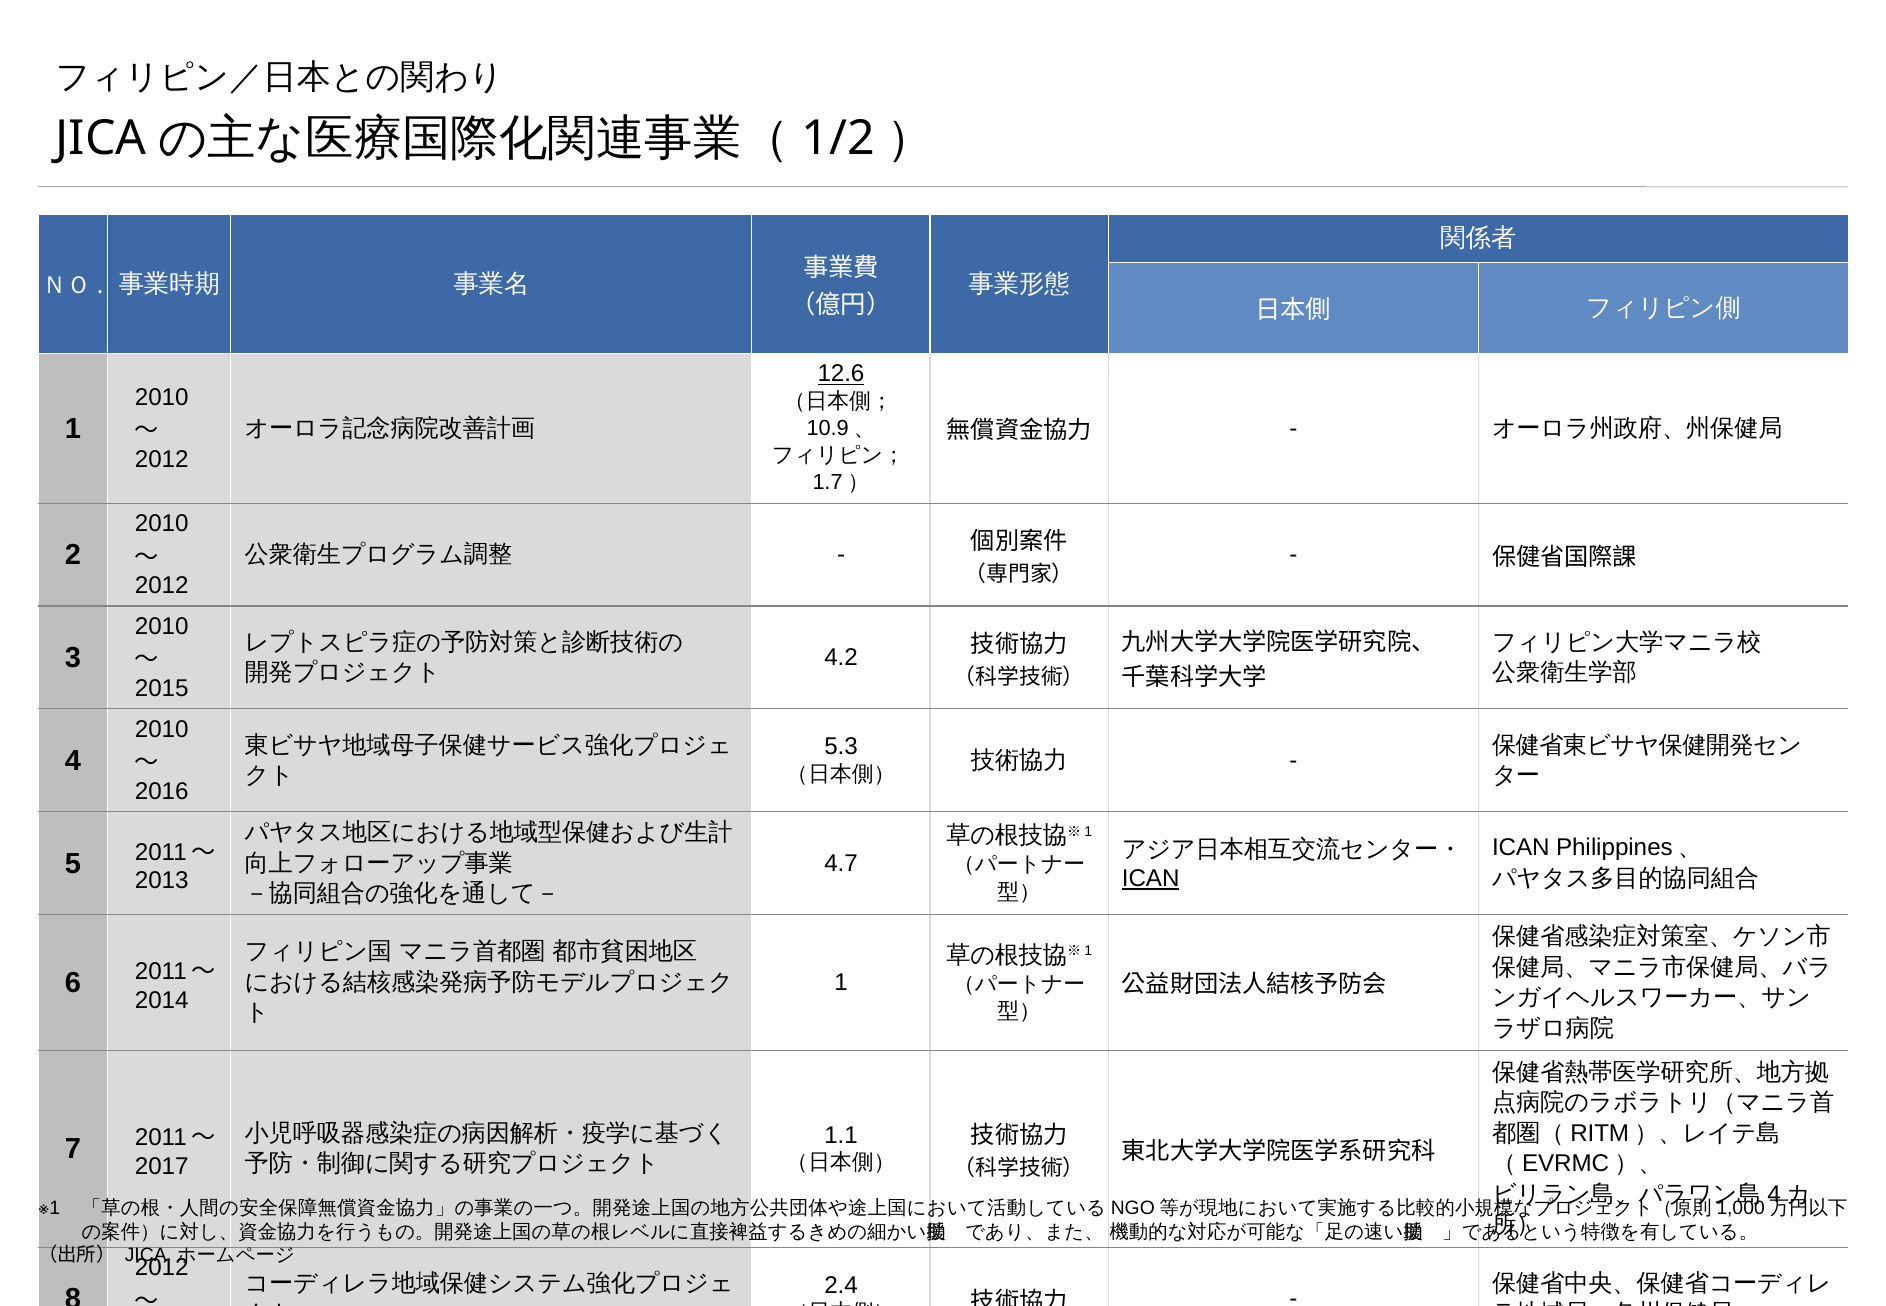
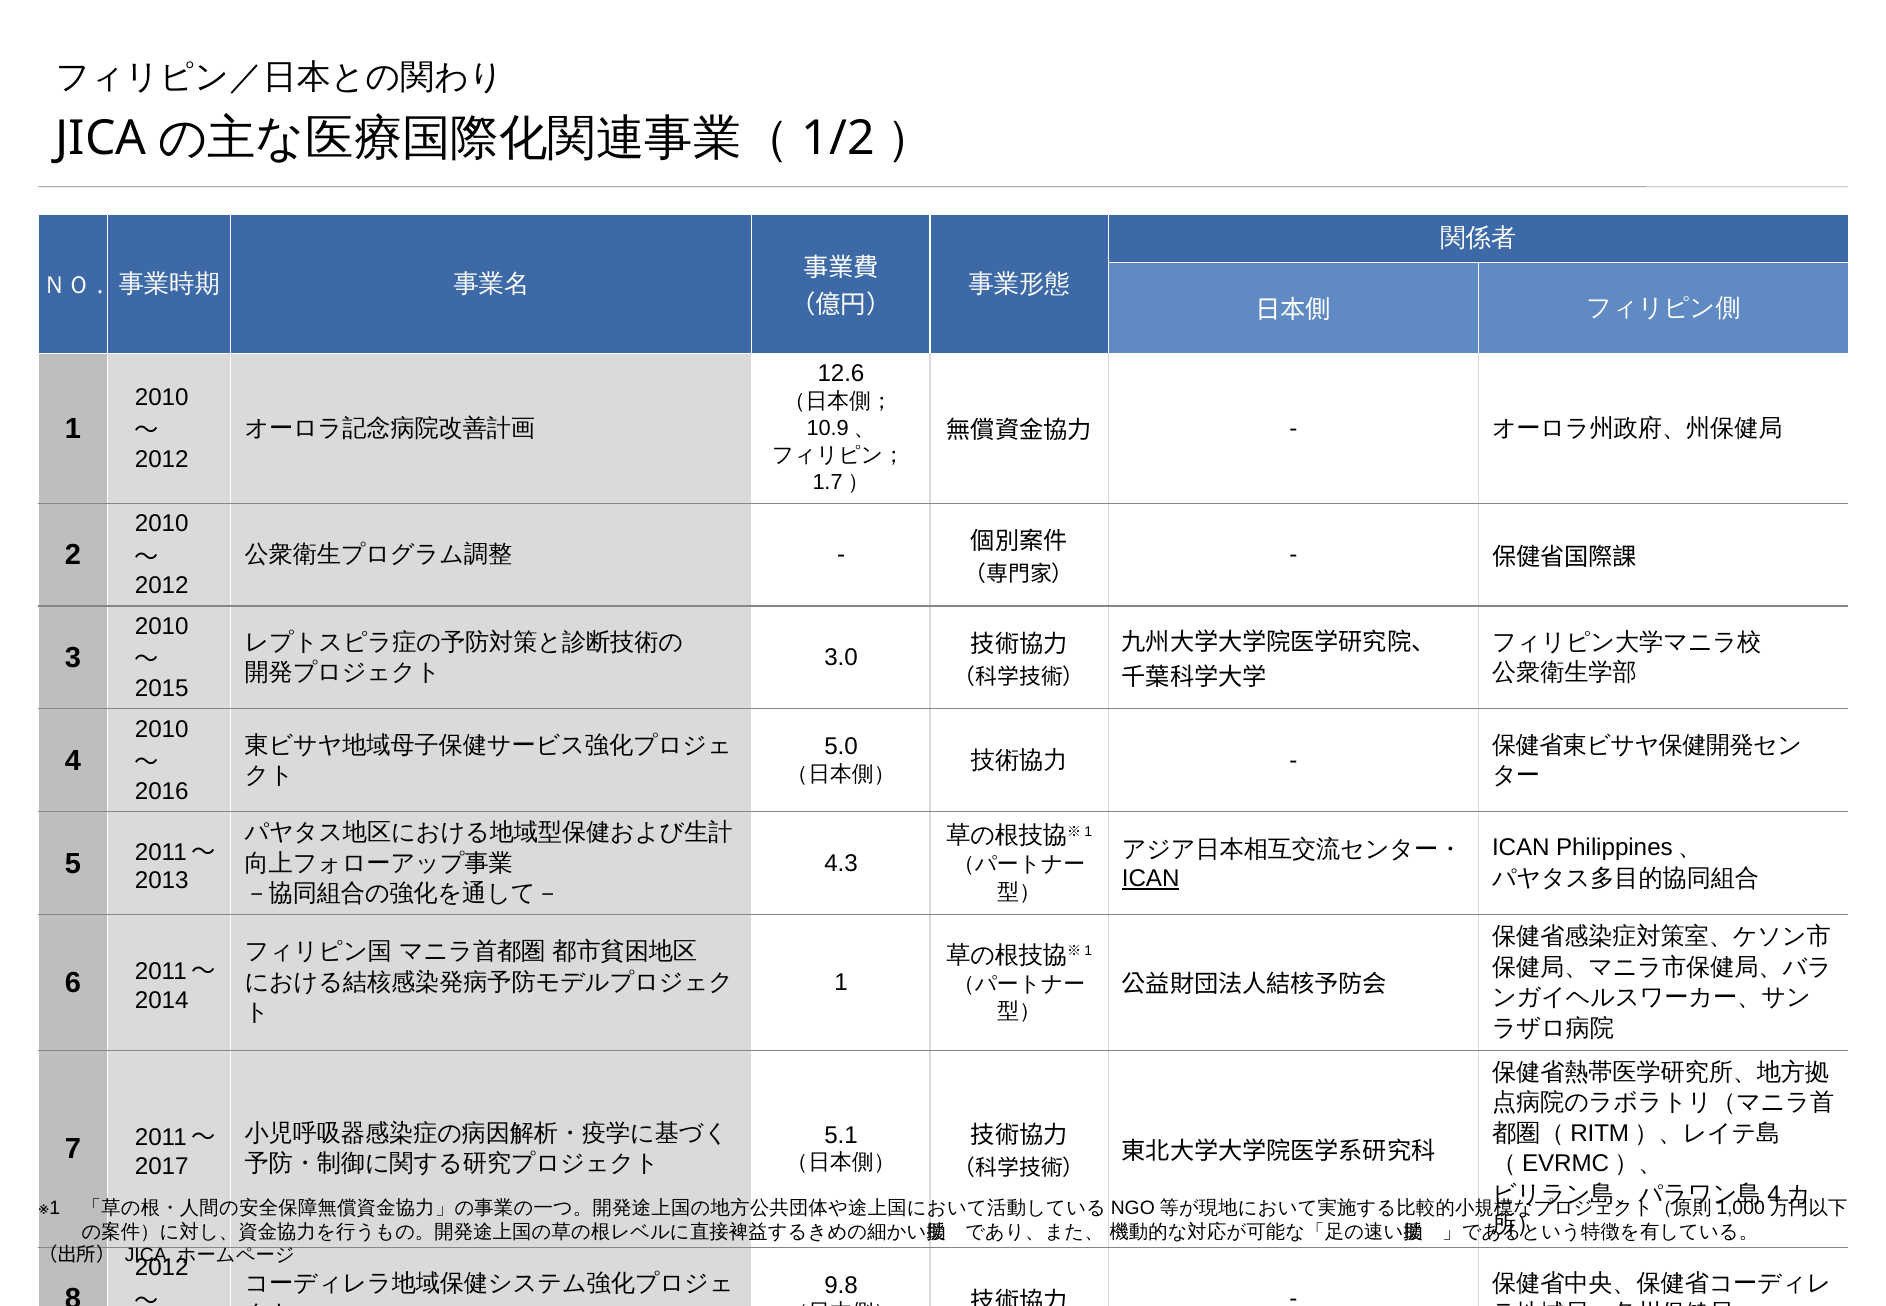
12.6 underline: present -> none
4.2: 4.2 -> 3.0
5.3: 5.3 -> 5.0
4.7: 4.7 -> 4.3
1.1: 1.1 -> 5.1
2.4: 2.4 -> 9.8
